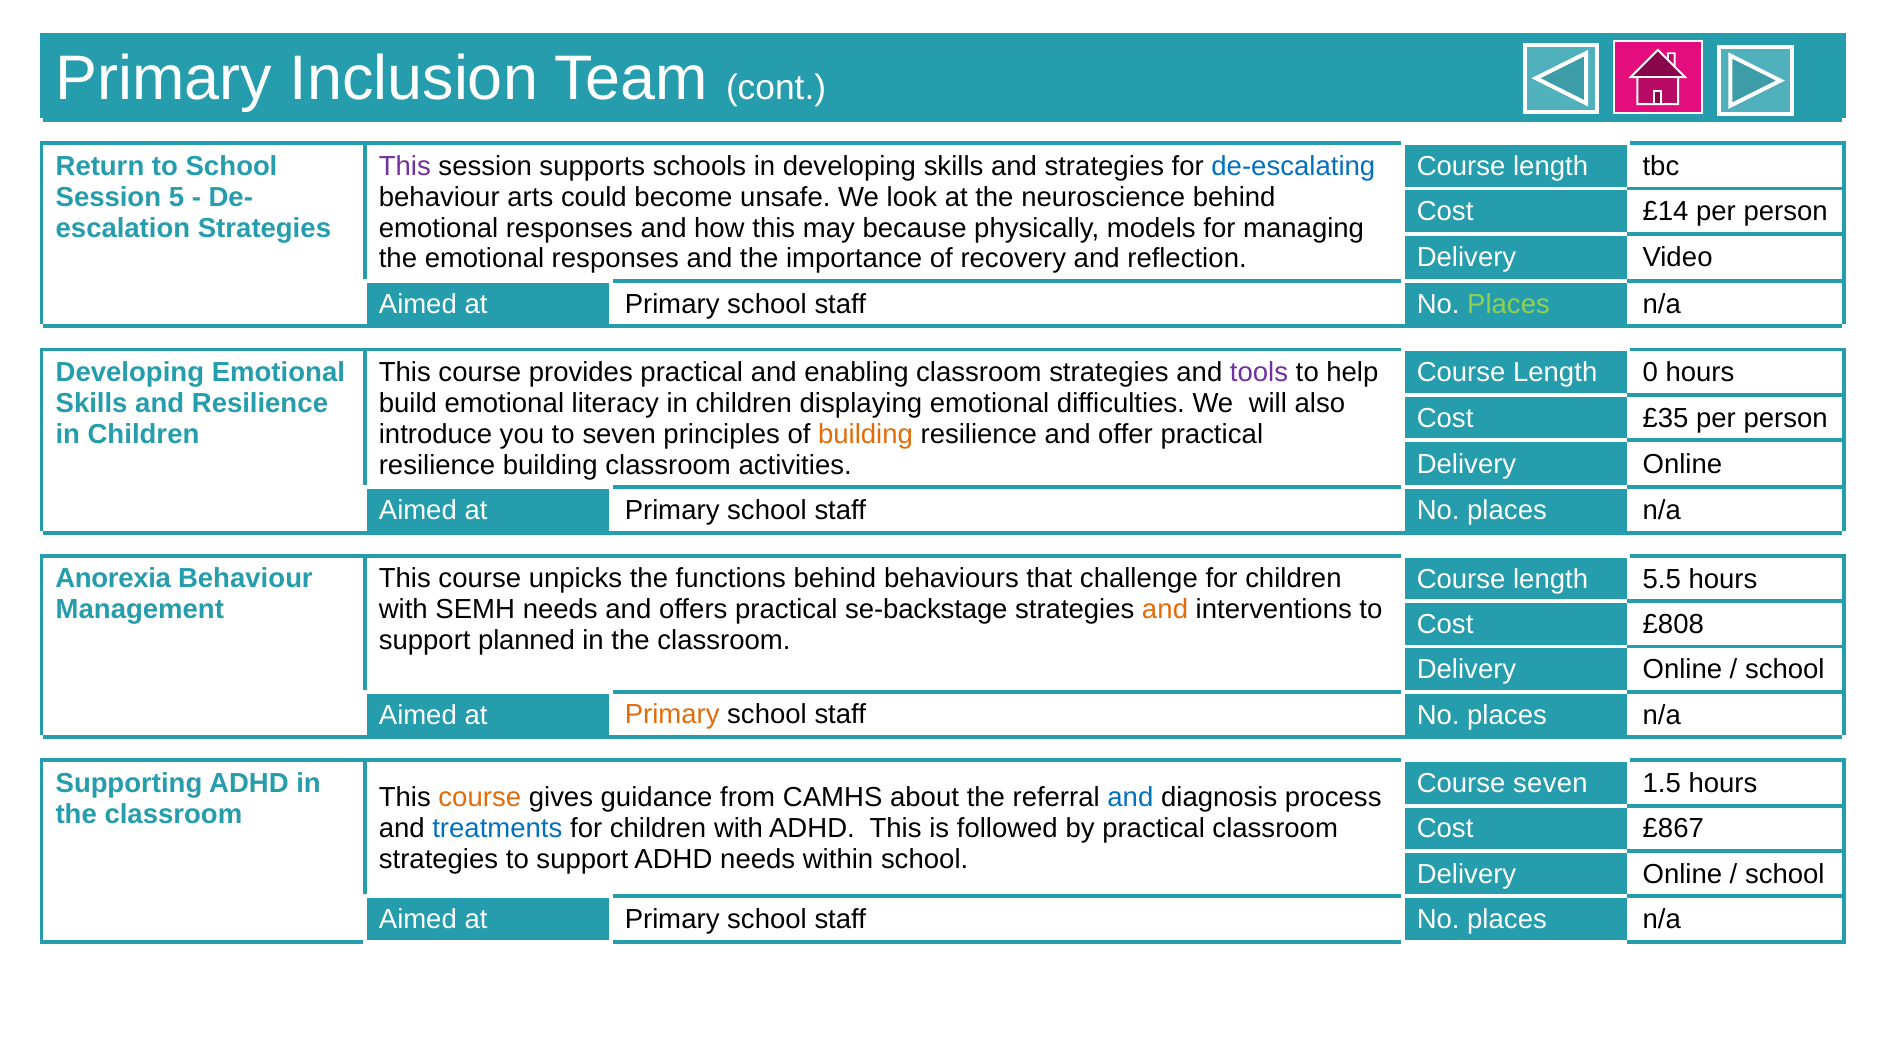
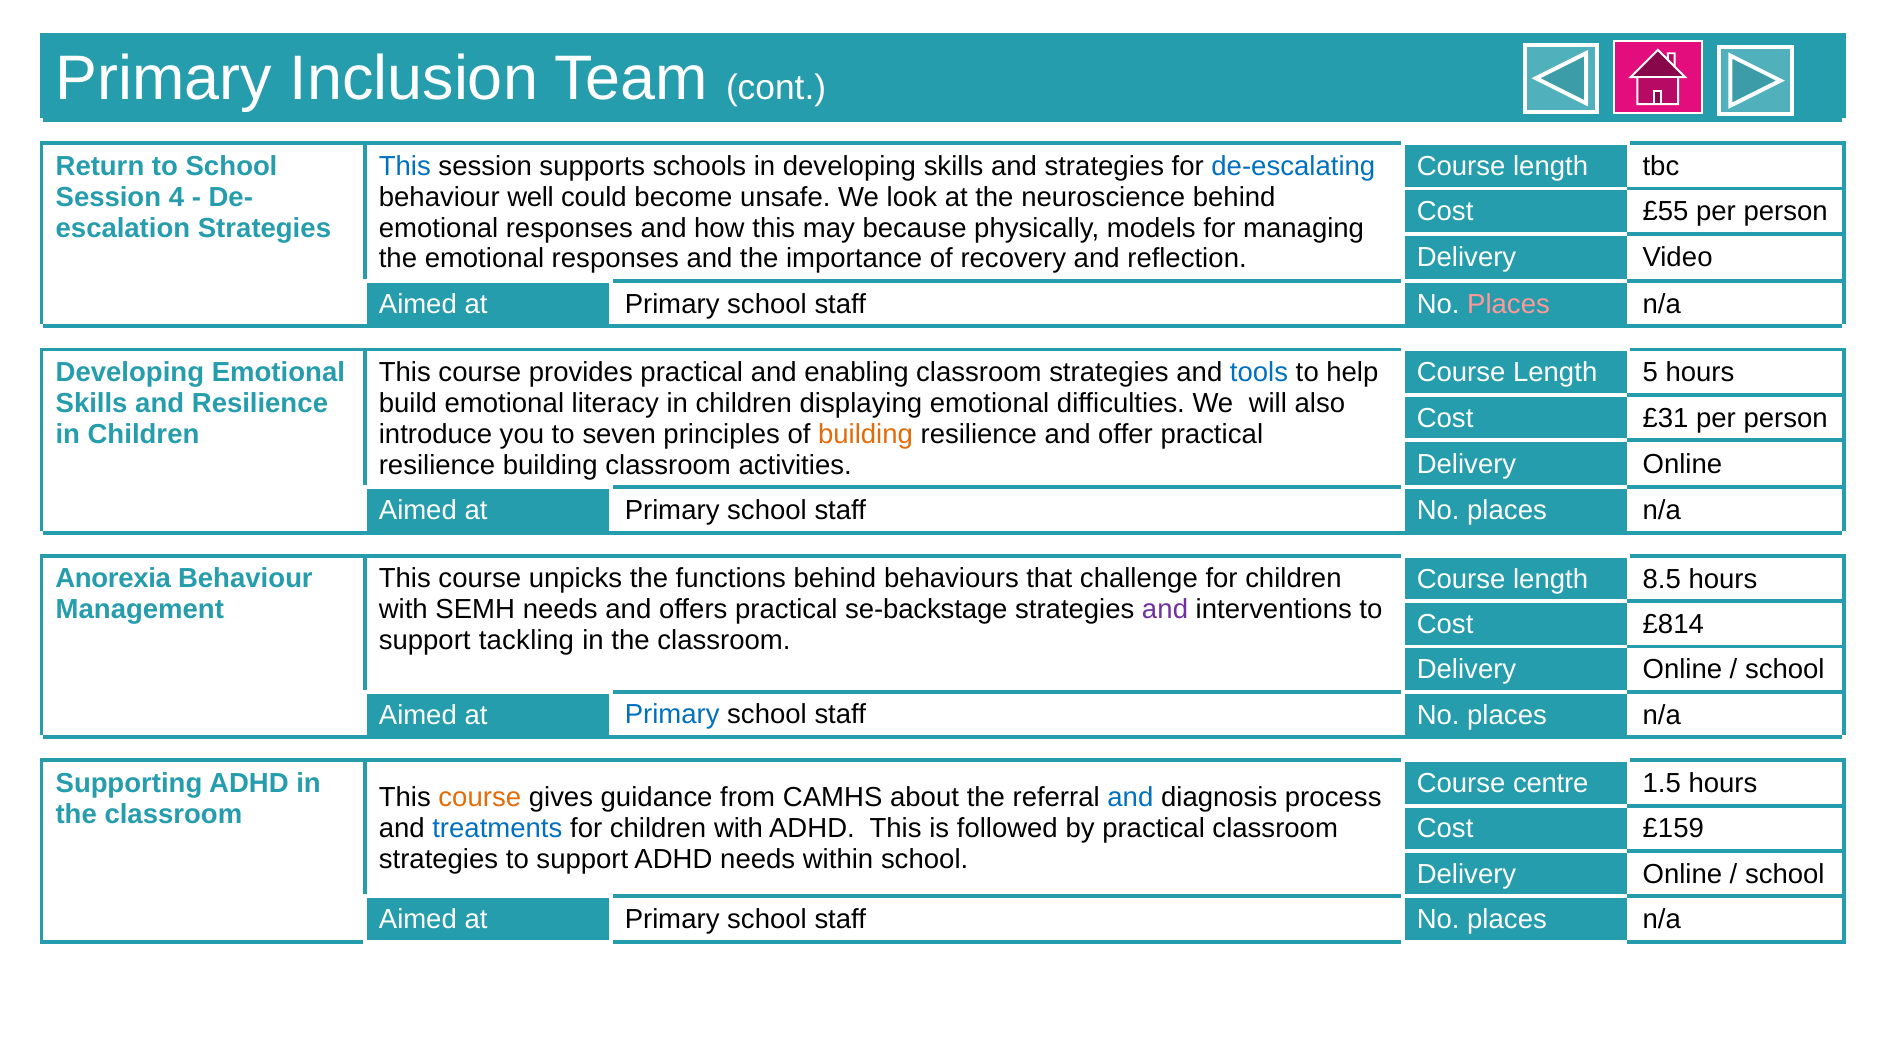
This at (405, 166) colour: purple -> blue
5: 5 -> 4
arts: arts -> well
£14: £14 -> £55
Places at (1509, 304) colour: light green -> pink
tools colour: purple -> blue
0: 0 -> 5
£35: £35 -> £31
5.5: 5.5 -> 8.5
and at (1165, 610) colour: orange -> purple
£808: £808 -> £814
planned: planned -> tackling
Primary at (672, 715) colour: orange -> blue
Course seven: seven -> centre
£867: £867 -> £159
